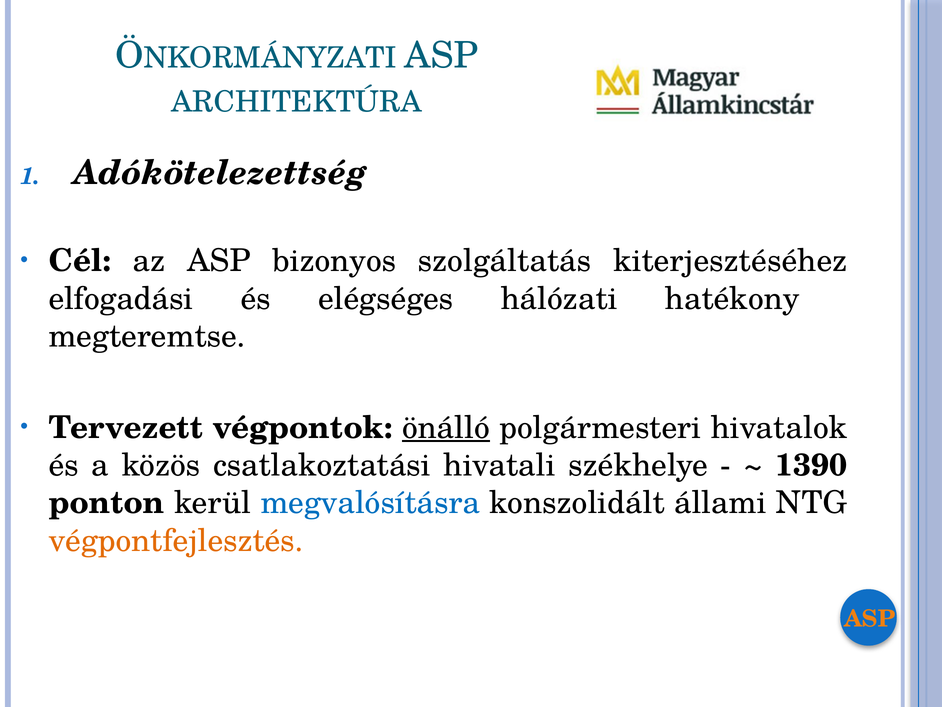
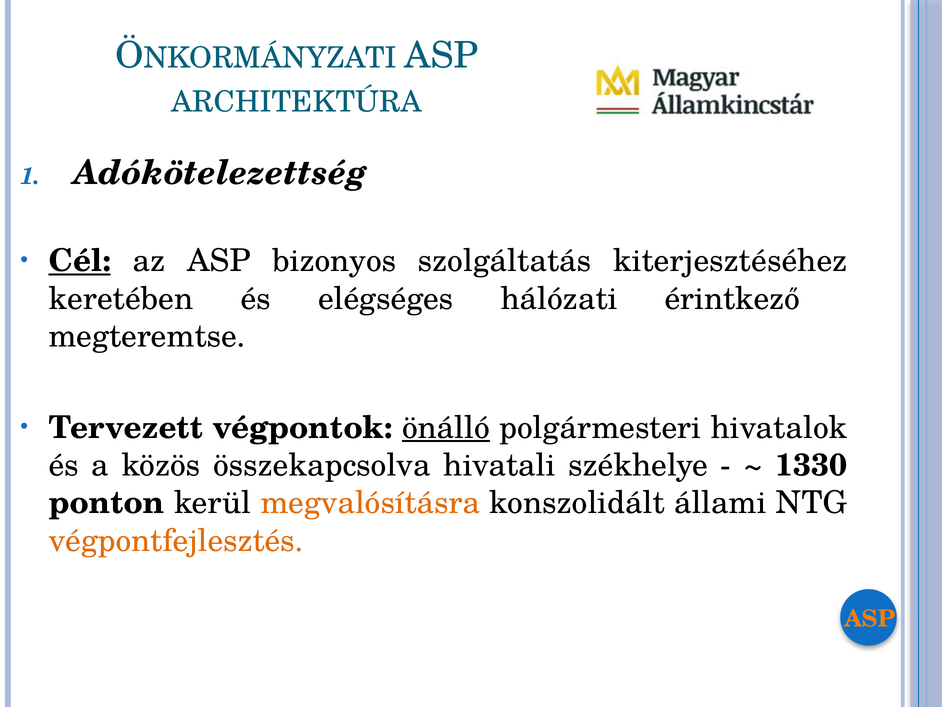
Cél underline: none -> present
elfogadási: elfogadási -> keretében
hatékony: hatékony -> érintkező
csatlakoztatási: csatlakoztatási -> összekapcsolva
1390: 1390 -> 1330
megvalósításra colour: blue -> orange
